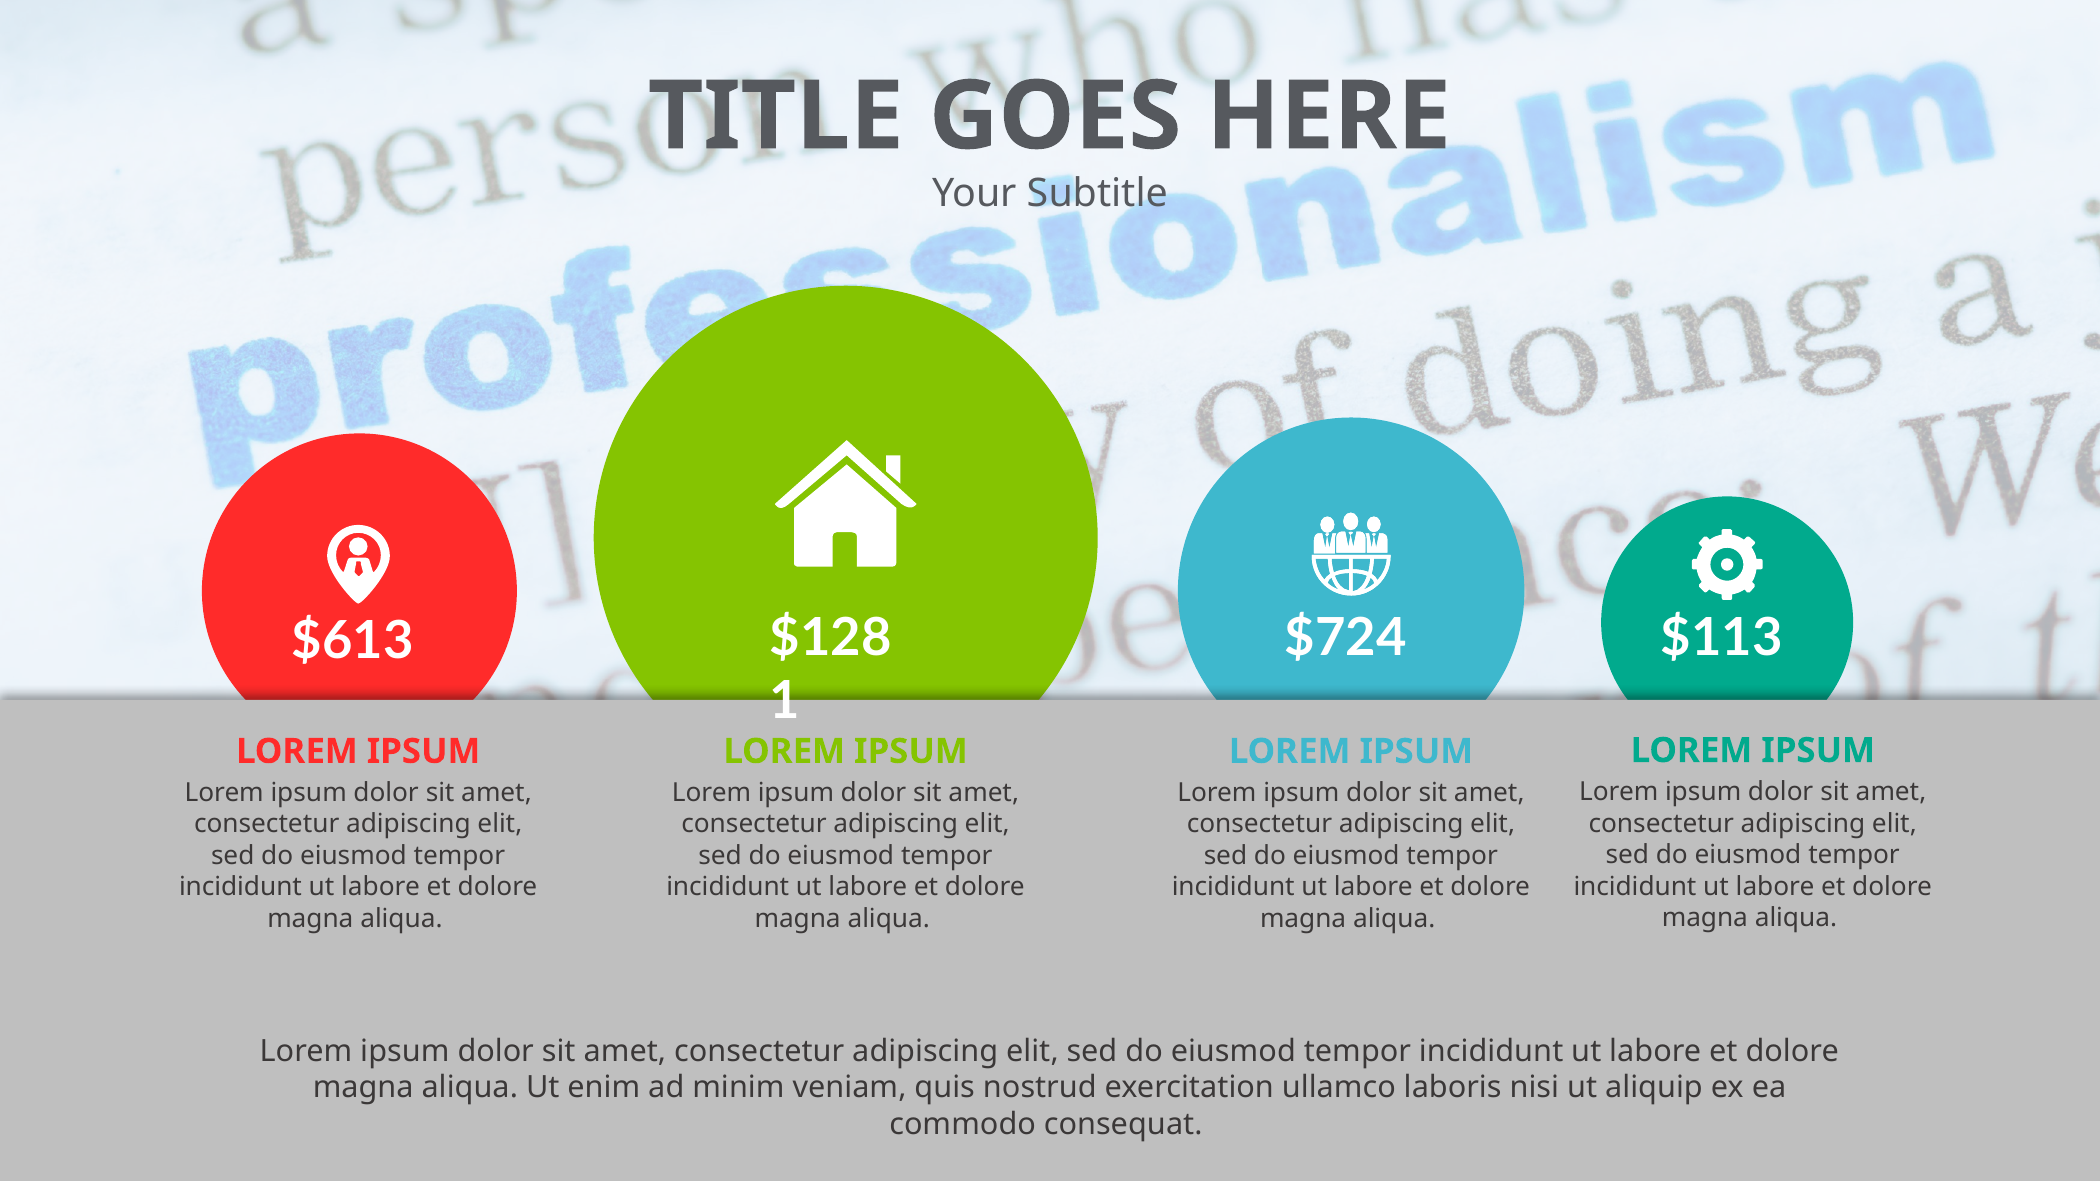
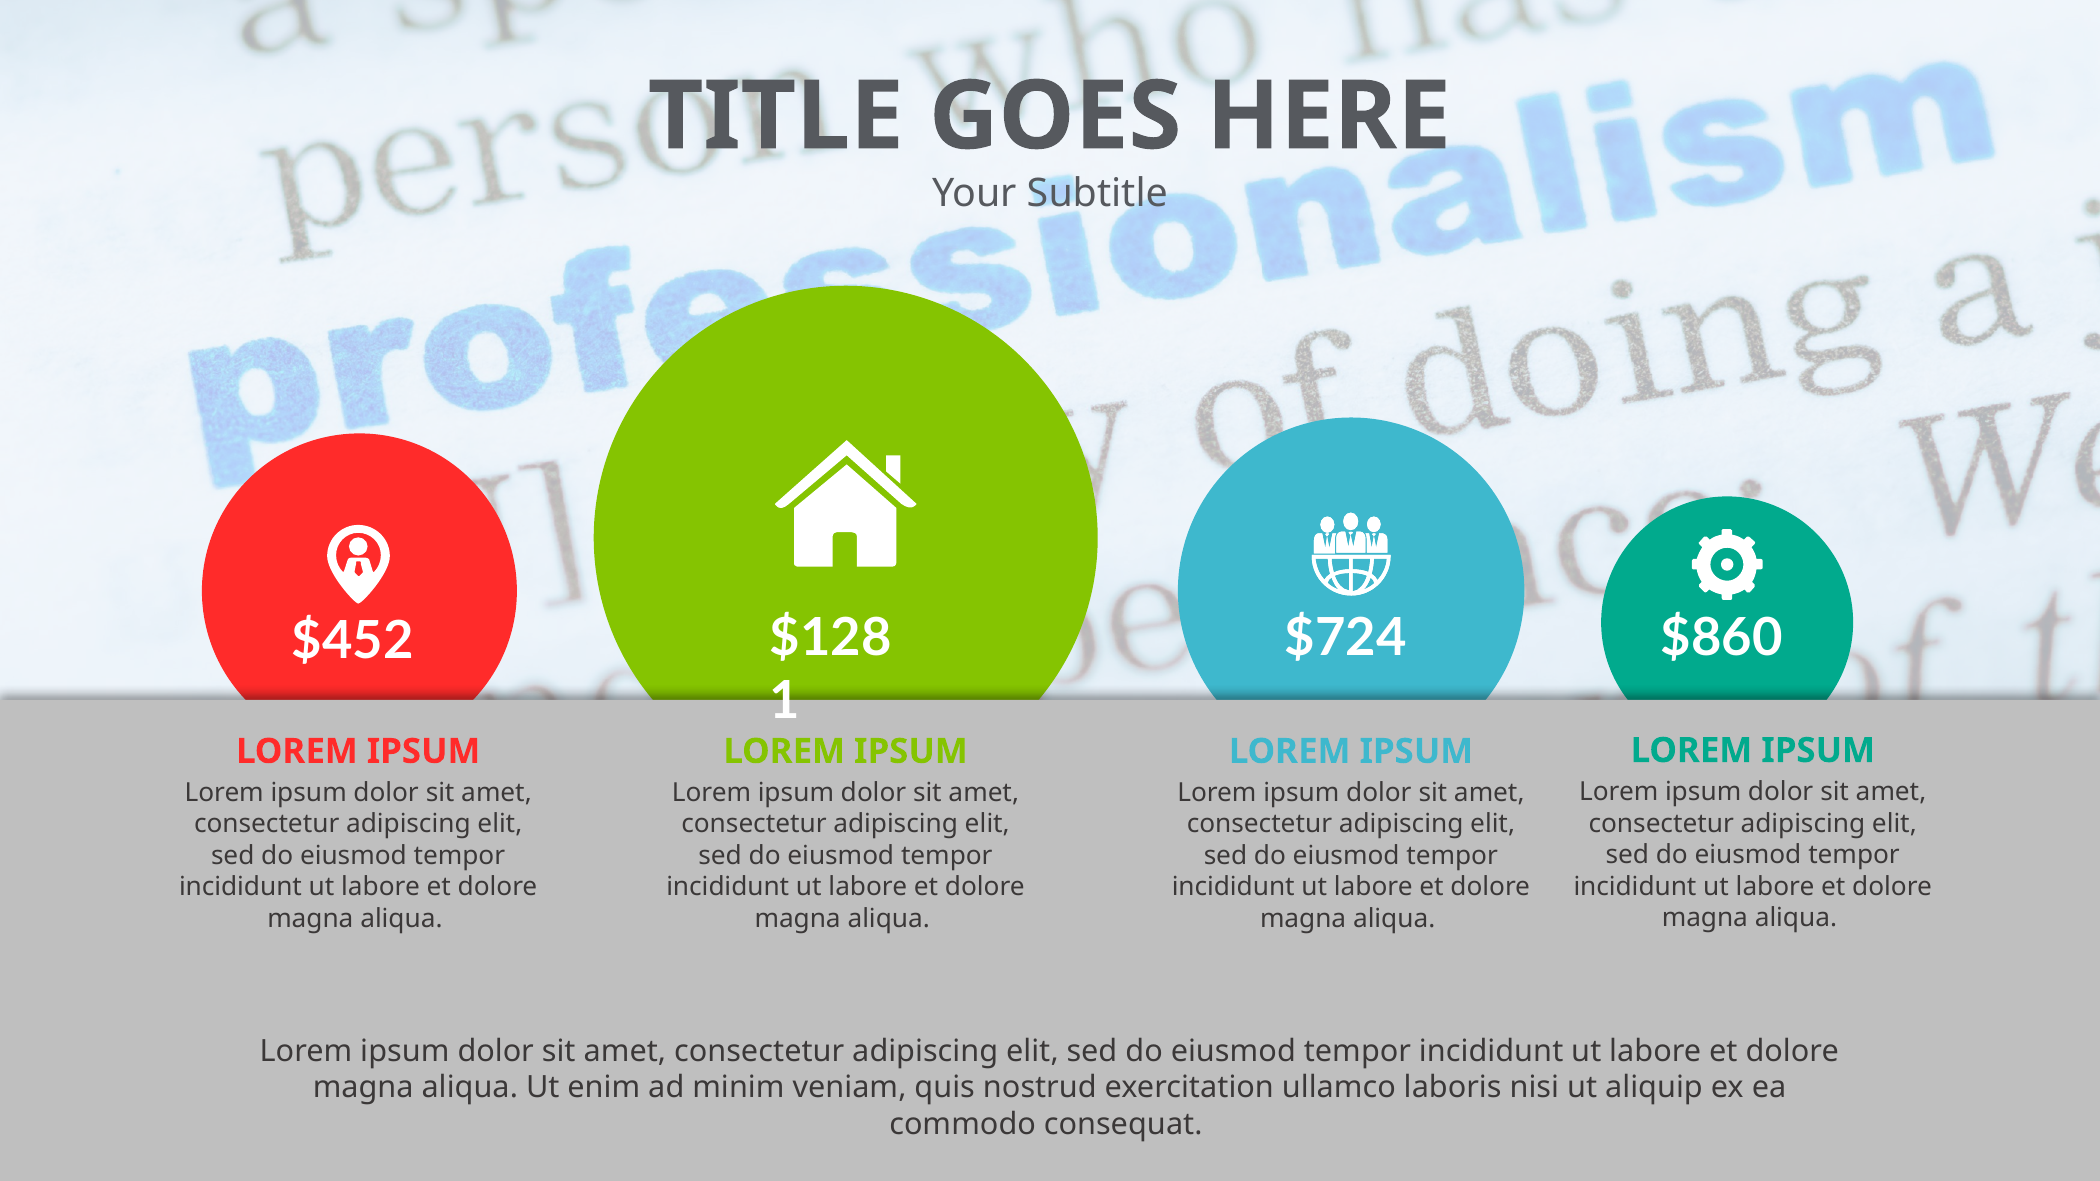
$113: $113 -> $860
$613: $613 -> $452
